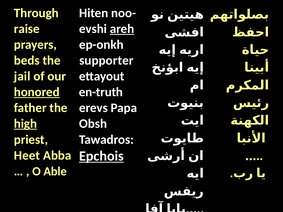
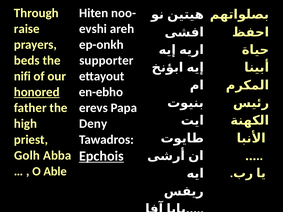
areh underline: present -> none
jail: jail -> nifi
en-truth: en-truth -> en-ebho
high underline: present -> none
Obsh: Obsh -> Deny
Heet: Heet -> Golh
